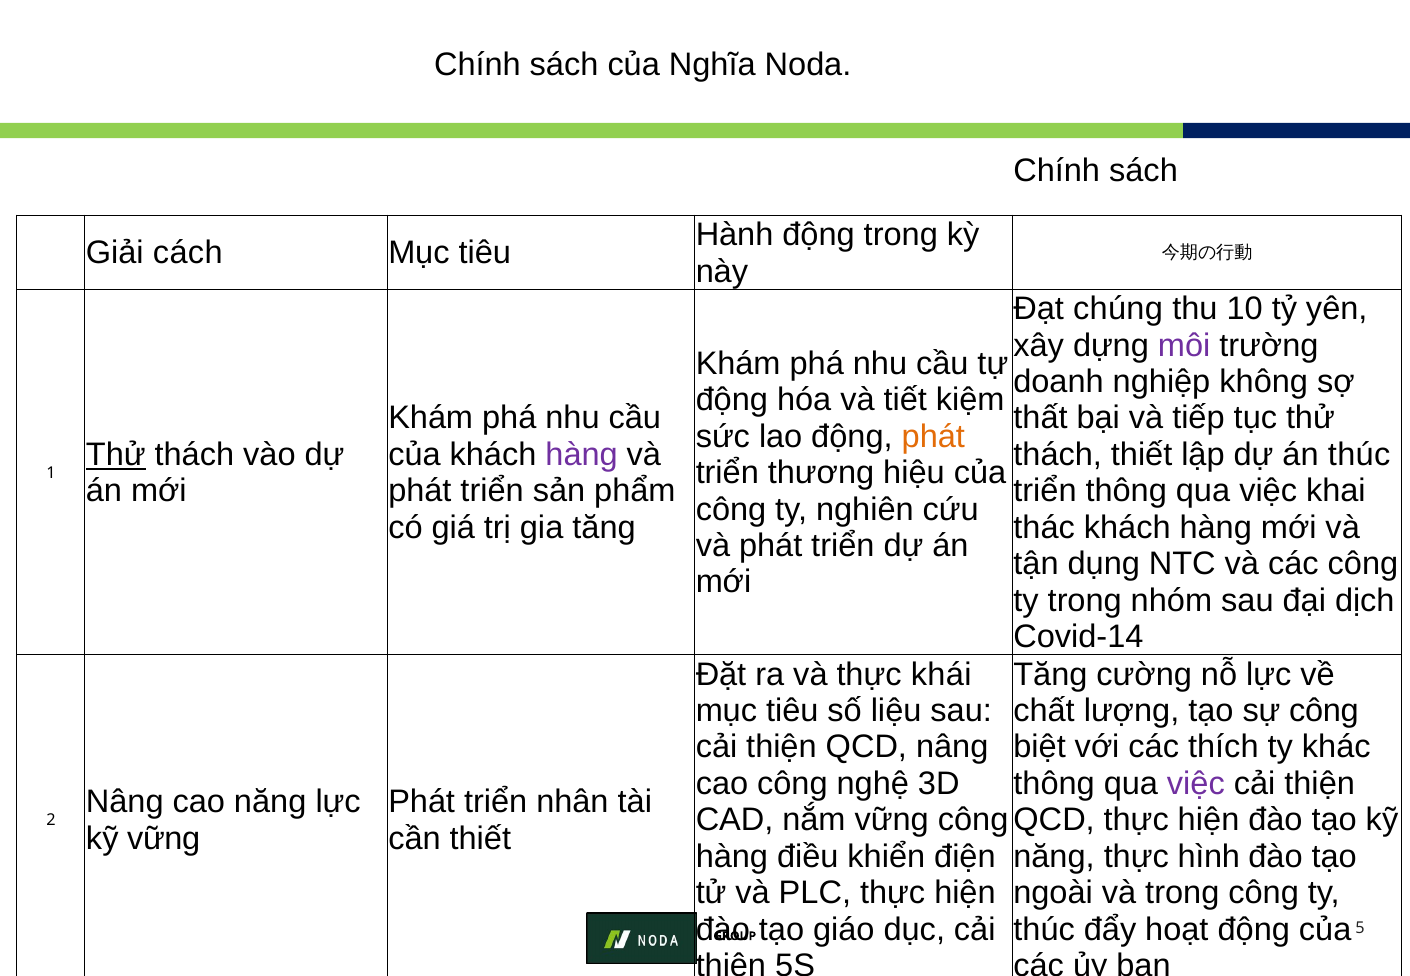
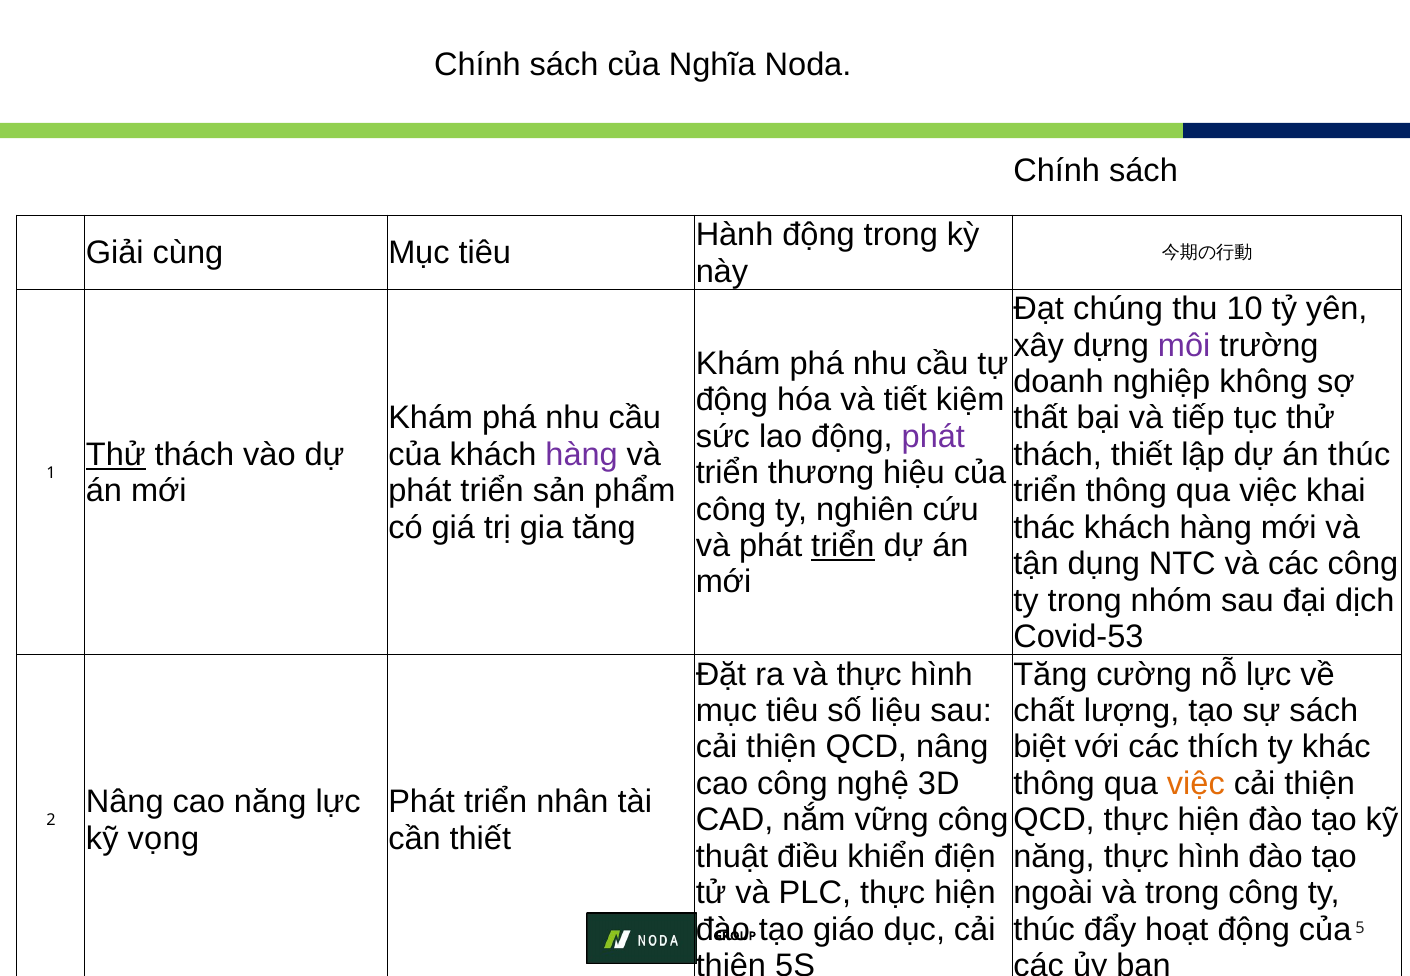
cách: cách -> cùng
phát at (933, 437) colour: orange -> purple
triển at (843, 546) underline: none -> present
Covid-14: Covid-14 -> Covid-53
và thực khái: khái -> hình
sự công: công -> sách
việc at (1196, 784) colour: purple -> orange
kỹ vững: vững -> vọng
hàng at (732, 857): hàng -> thuật
